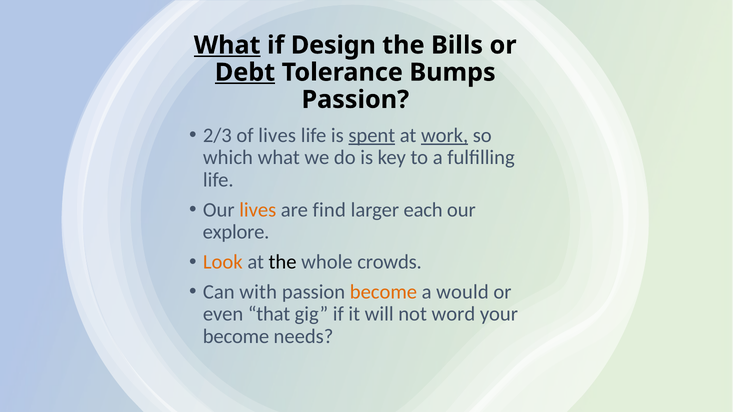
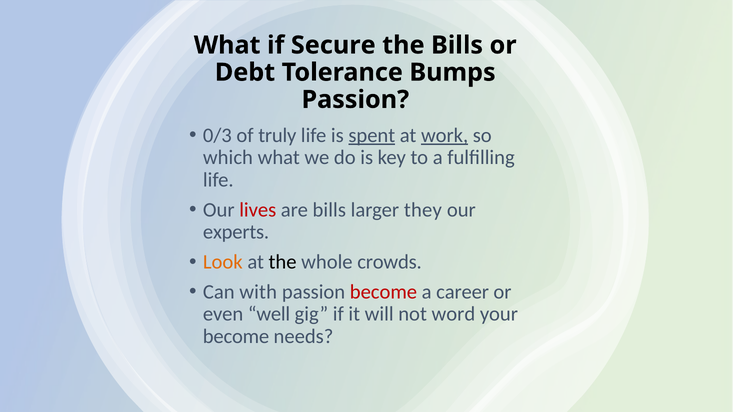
What at (227, 45) underline: present -> none
Design: Design -> Secure
Debt underline: present -> none
2/3: 2/3 -> 0/3
of lives: lives -> truly
lives at (258, 210) colour: orange -> red
are find: find -> bills
each: each -> they
explore: explore -> experts
become at (383, 292) colour: orange -> red
would: would -> career
that: that -> well
